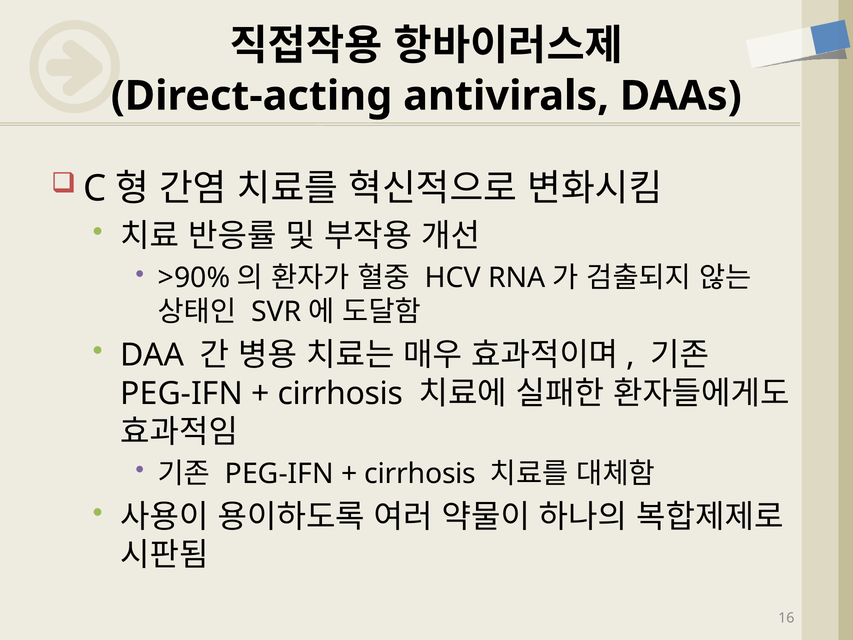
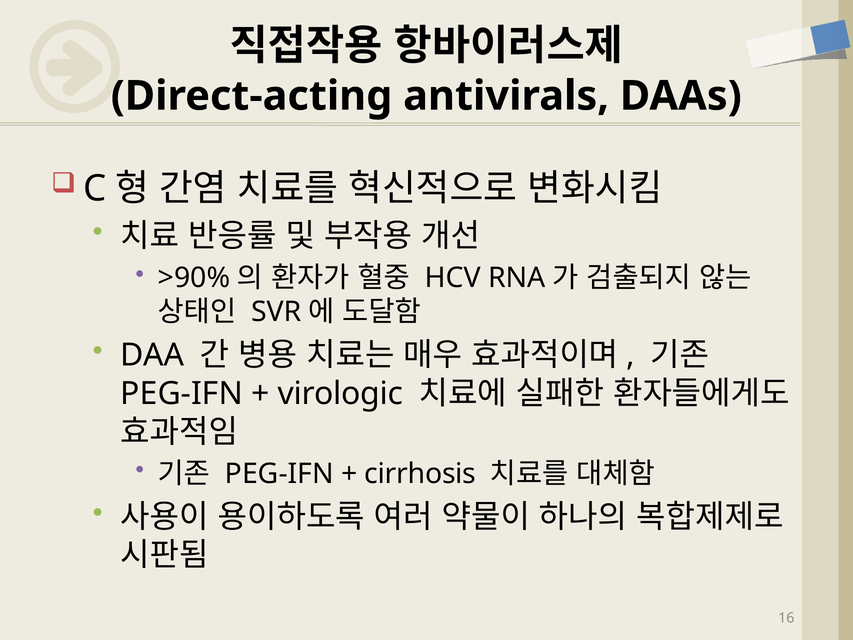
cirrhosis at (340, 394): cirrhosis -> virologic
